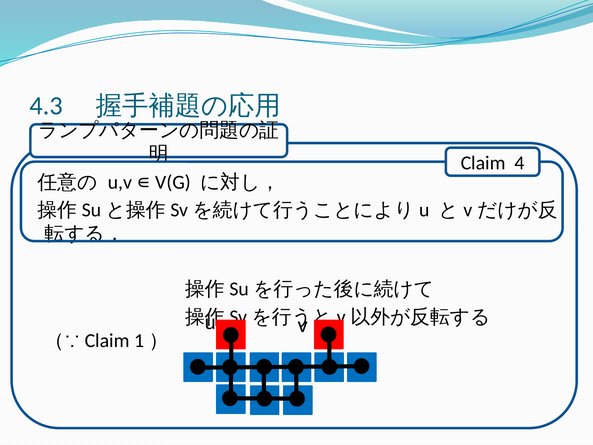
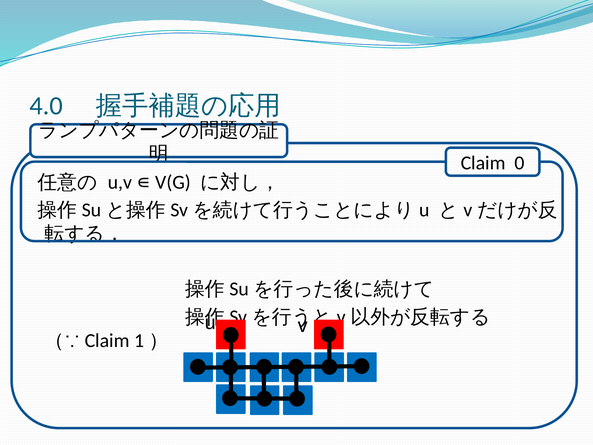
4.3: 4.3 -> 4.0
4: 4 -> 0
